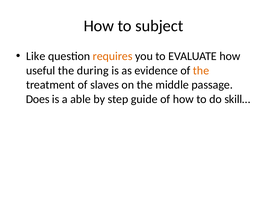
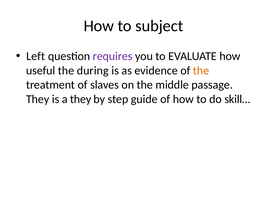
Like: Like -> Left
requires colour: orange -> purple
Does at (38, 99): Does -> They
a able: able -> they
